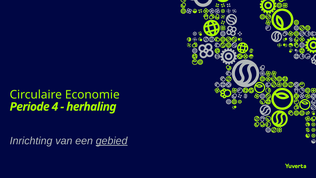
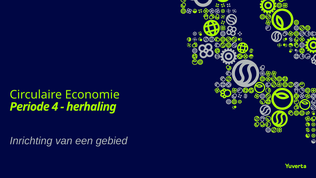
gebied underline: present -> none
